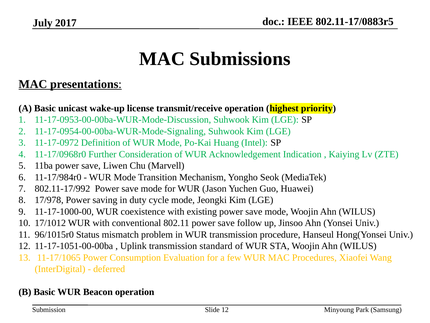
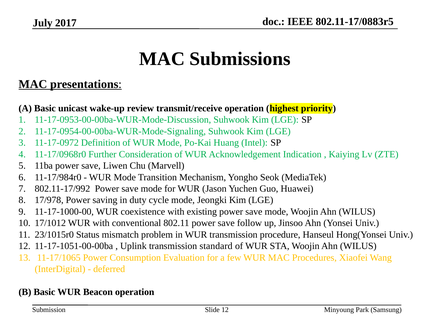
license: license -> review
96/1015r0: 96/1015r0 -> 23/1015r0
